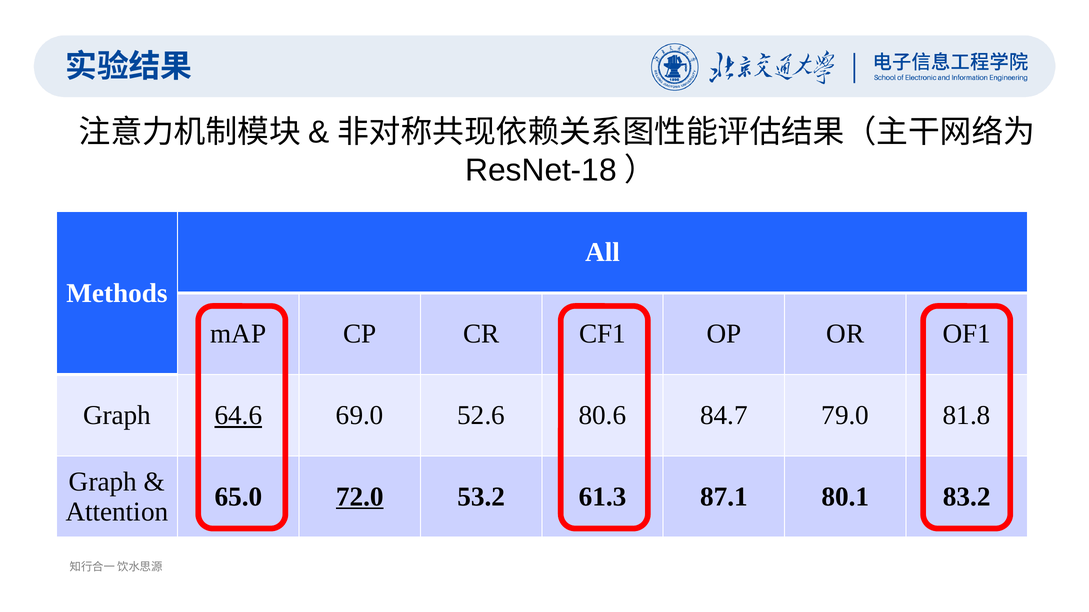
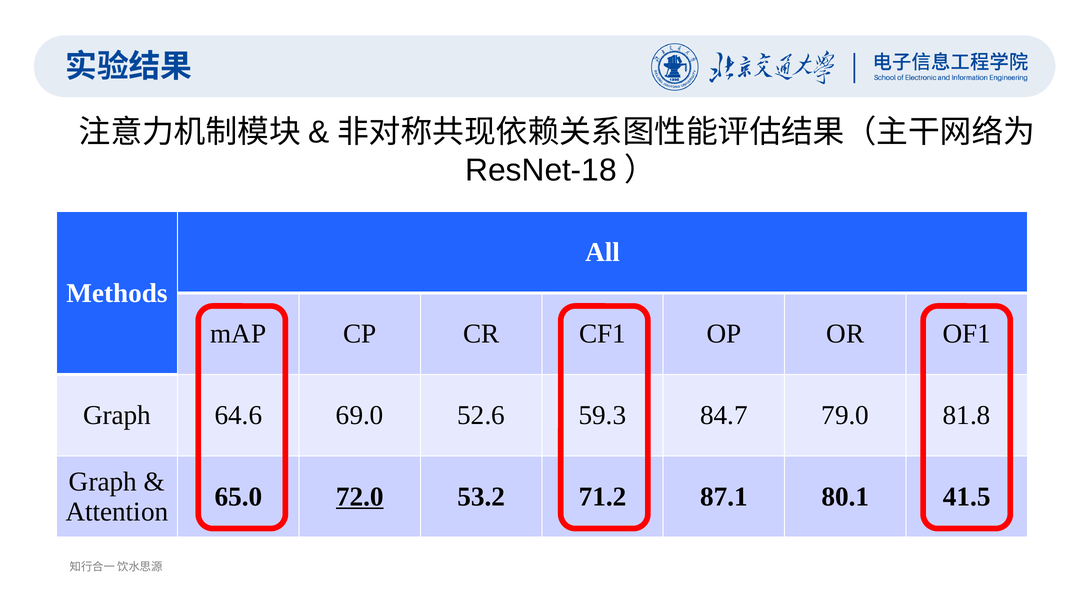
64.6 underline: present -> none
80.6: 80.6 -> 59.3
61.3: 61.3 -> 71.2
83.2: 83.2 -> 41.5
